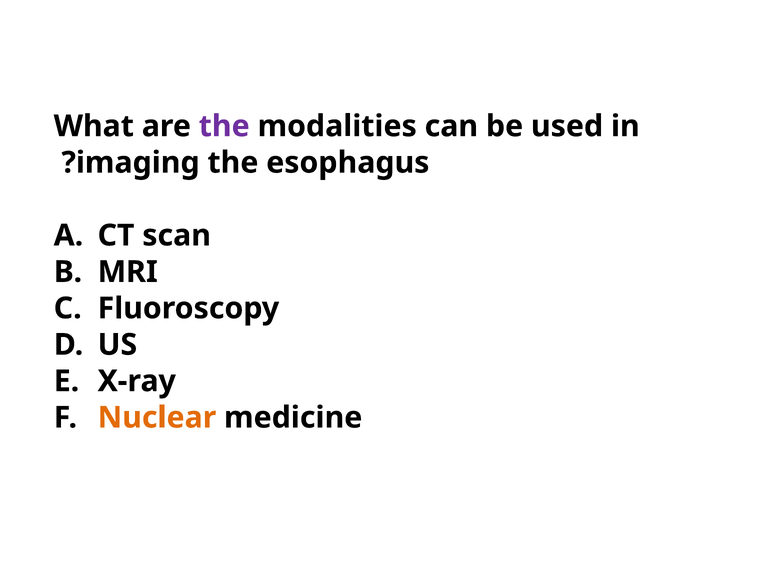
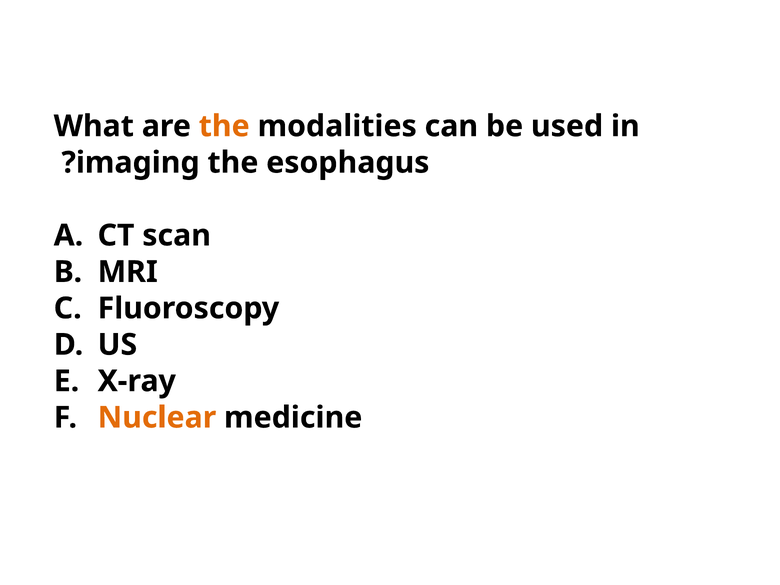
the at (224, 126) colour: purple -> orange
